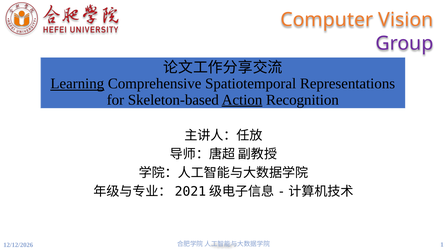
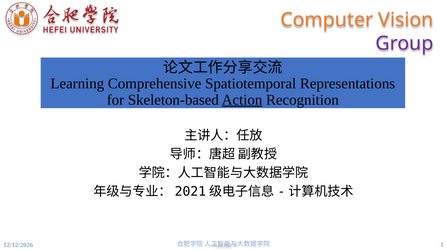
Learning underline: present -> none
